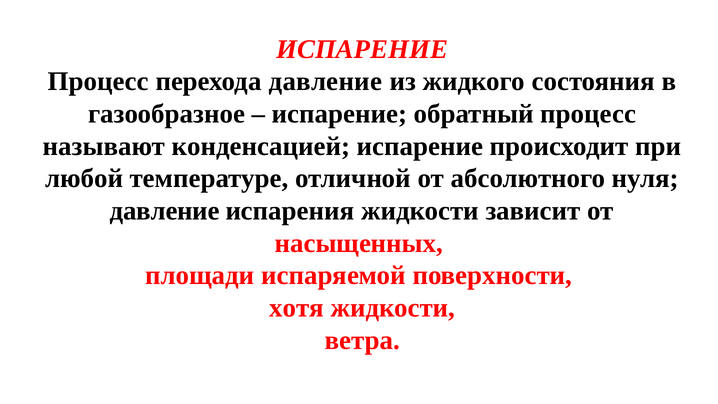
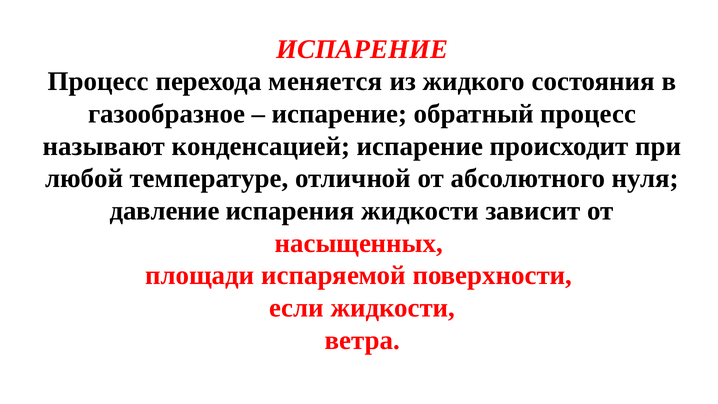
перехода давление: давление -> меняется
хотя: хотя -> если
